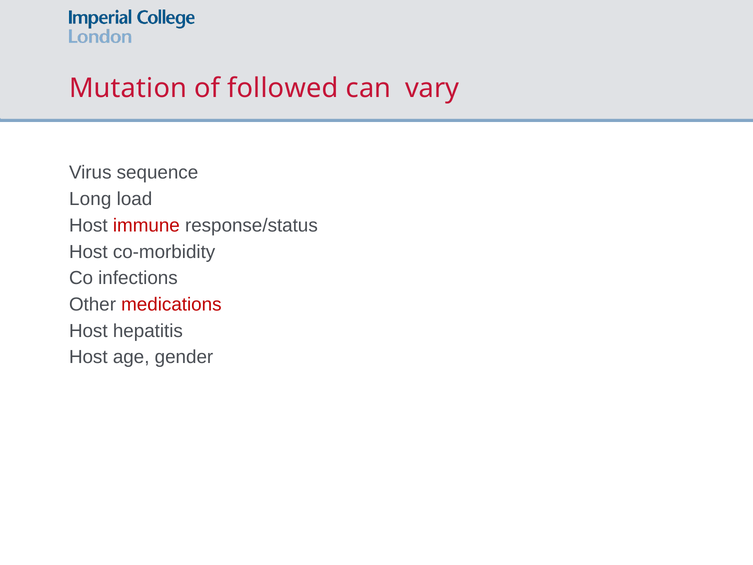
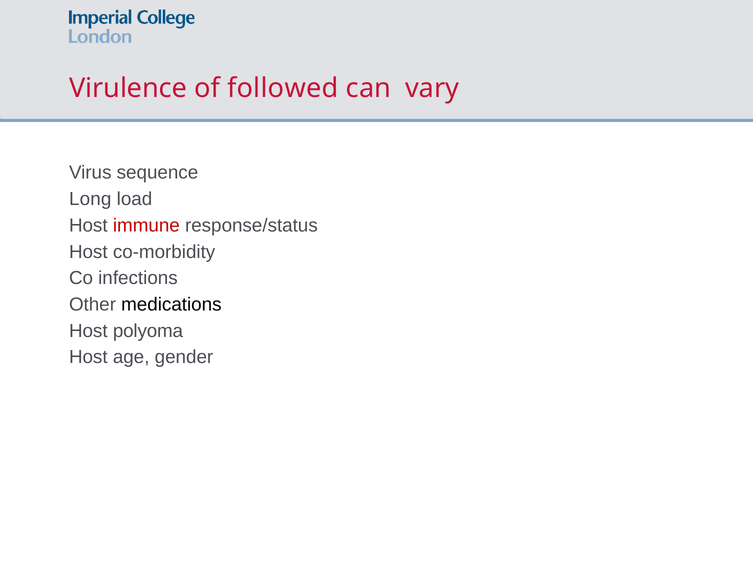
Mutation: Mutation -> Virulence
medications colour: red -> black
hepatitis: hepatitis -> polyoma
